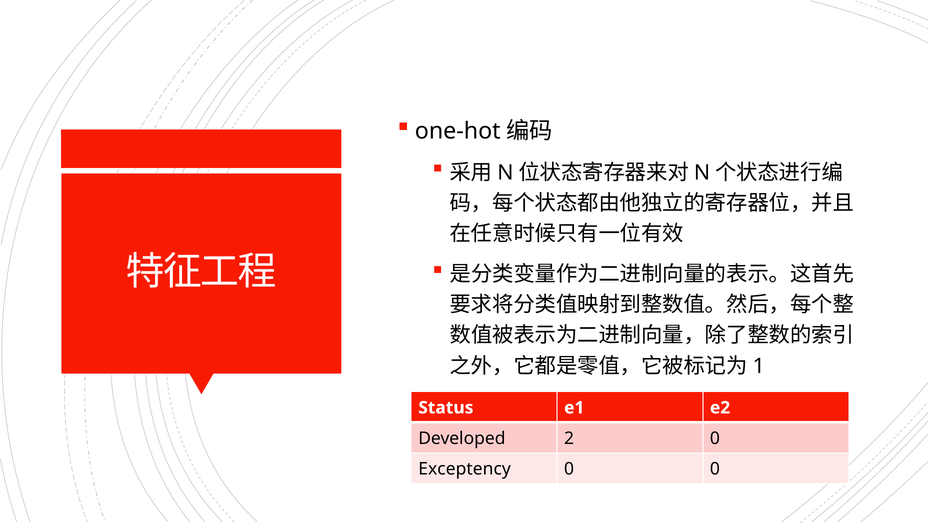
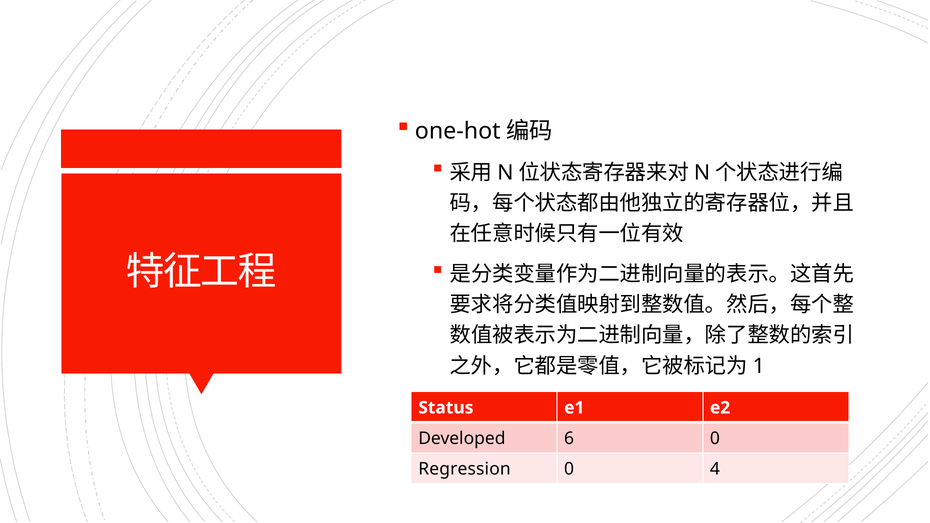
2: 2 -> 6
Exceptency: Exceptency -> Regression
0 0: 0 -> 4
